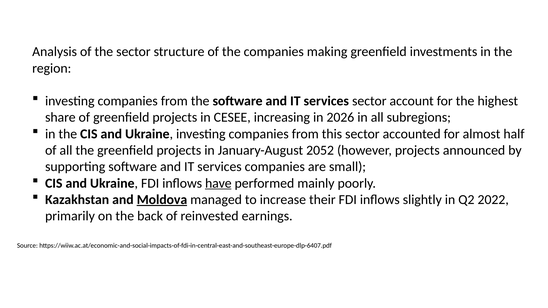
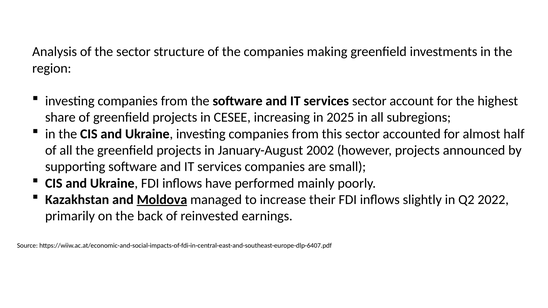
2026: 2026 -> 2025
2052: 2052 -> 2002
have underline: present -> none
